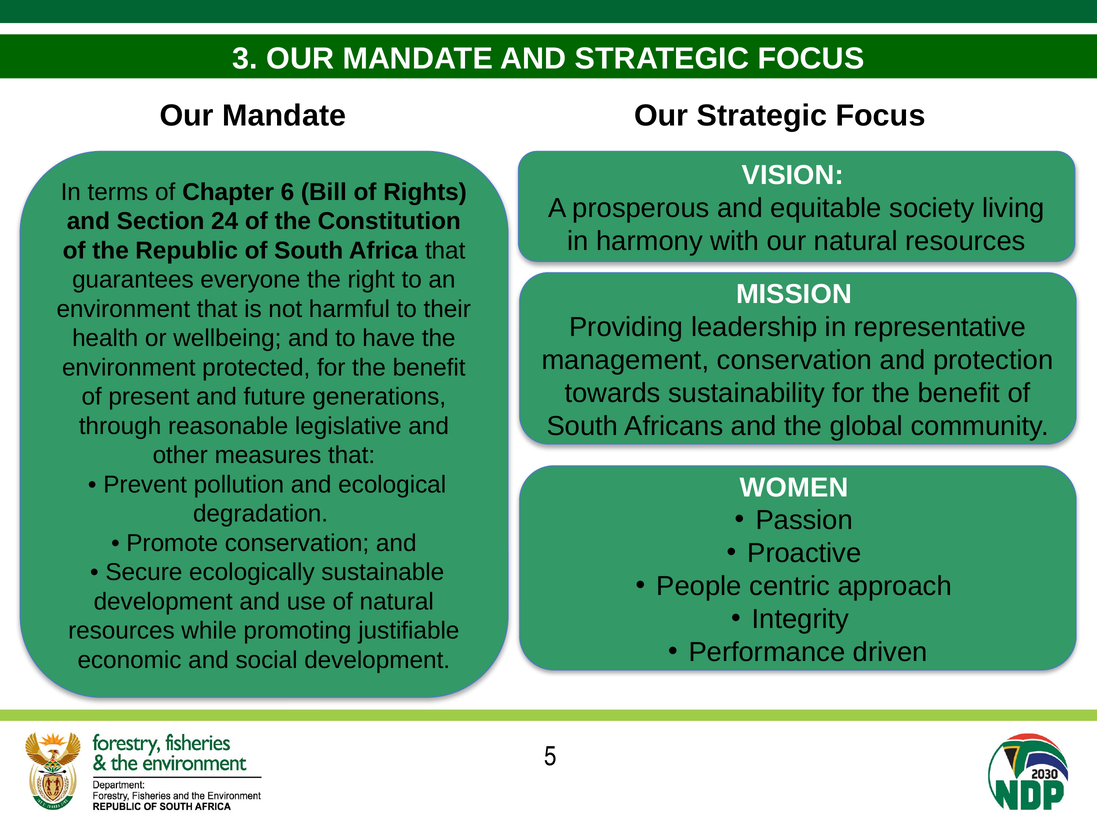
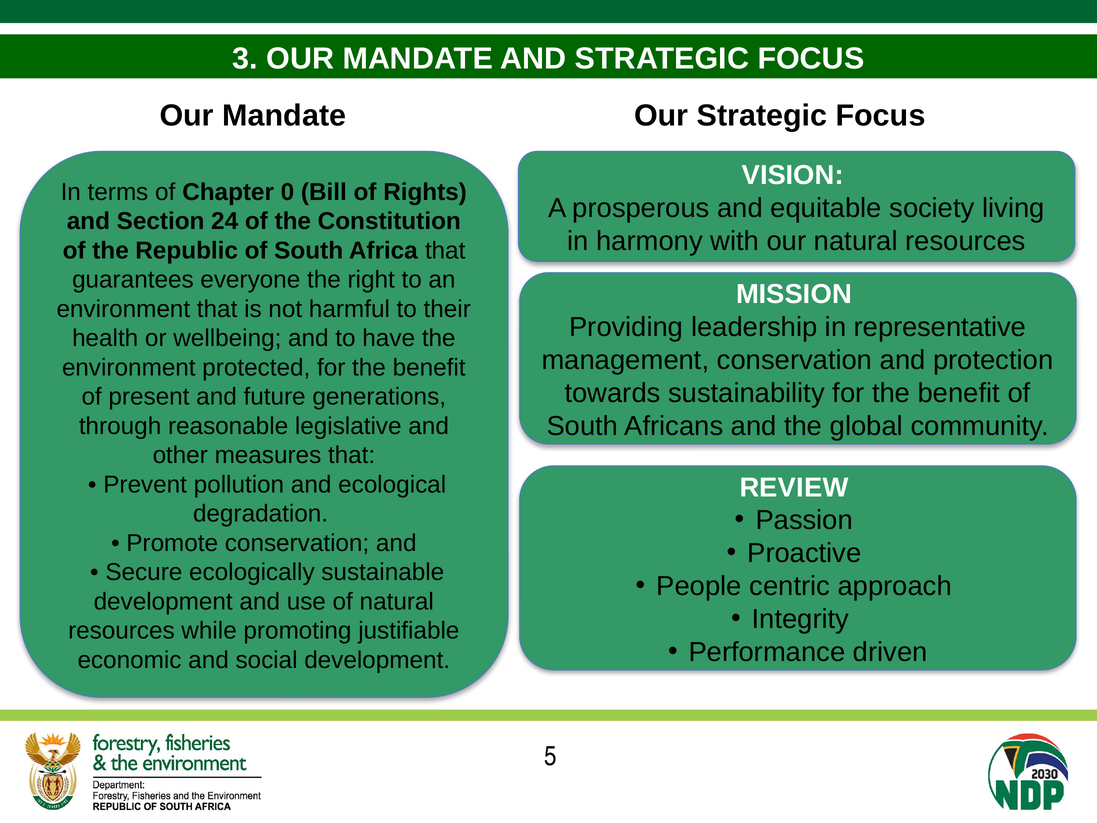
6: 6 -> 0
WOMEN: WOMEN -> REVIEW
